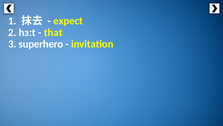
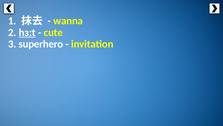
expect: expect -> wanna
hɜːt underline: none -> present
that: that -> cute
